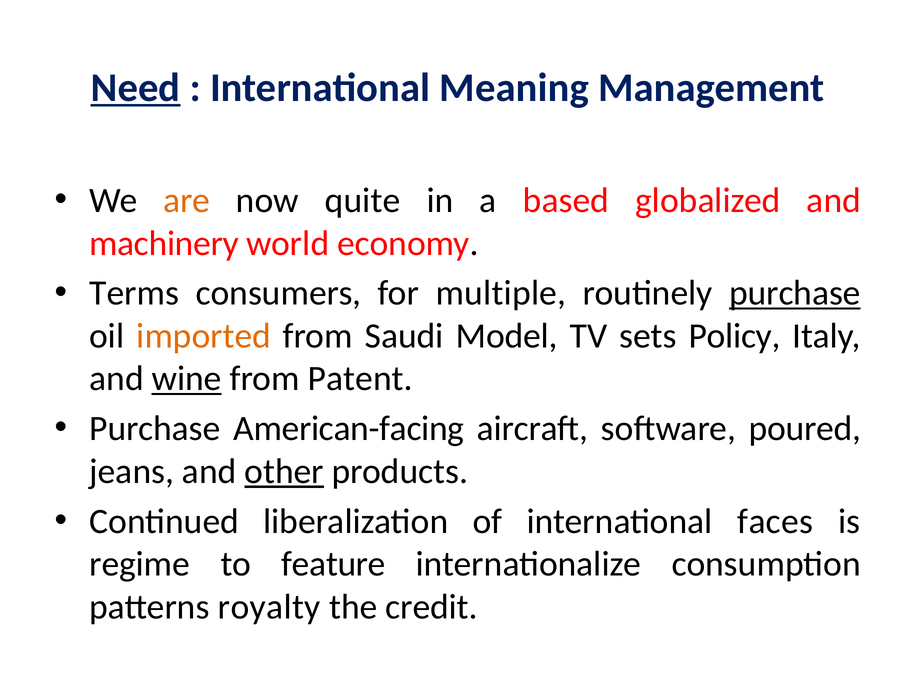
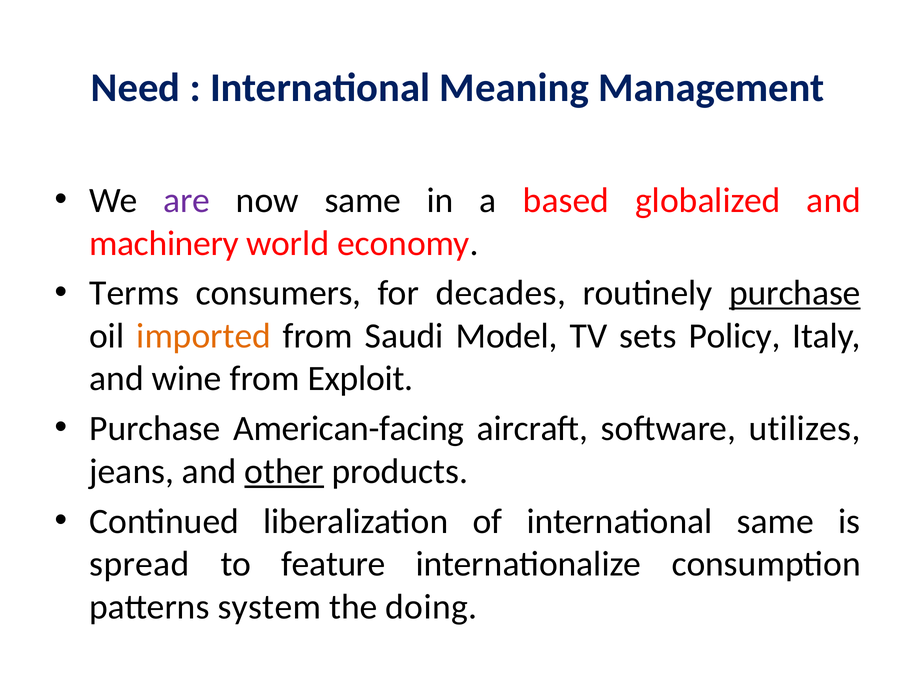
Need underline: present -> none
are colour: orange -> purple
now quite: quite -> same
multiple: multiple -> decades
wine underline: present -> none
Patent: Patent -> Exploit
poured: poured -> utilizes
international faces: faces -> same
regime: regime -> spread
royalty: royalty -> system
credit: credit -> doing
